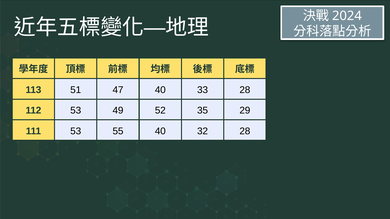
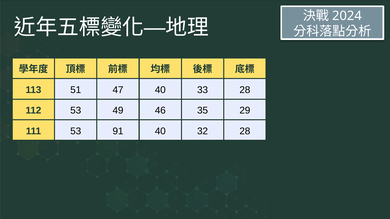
52: 52 -> 46
55: 55 -> 91
